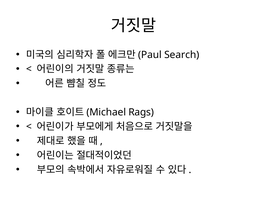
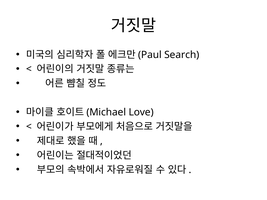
Rags: Rags -> Love
